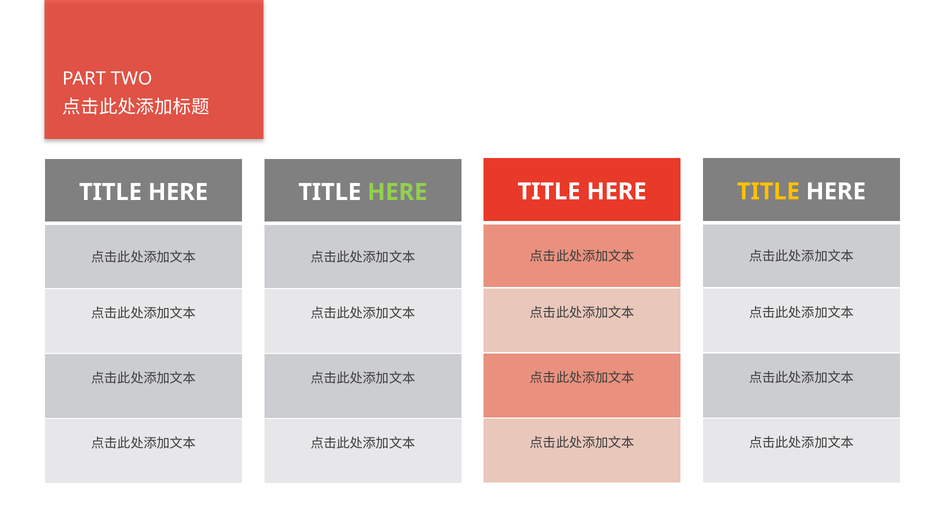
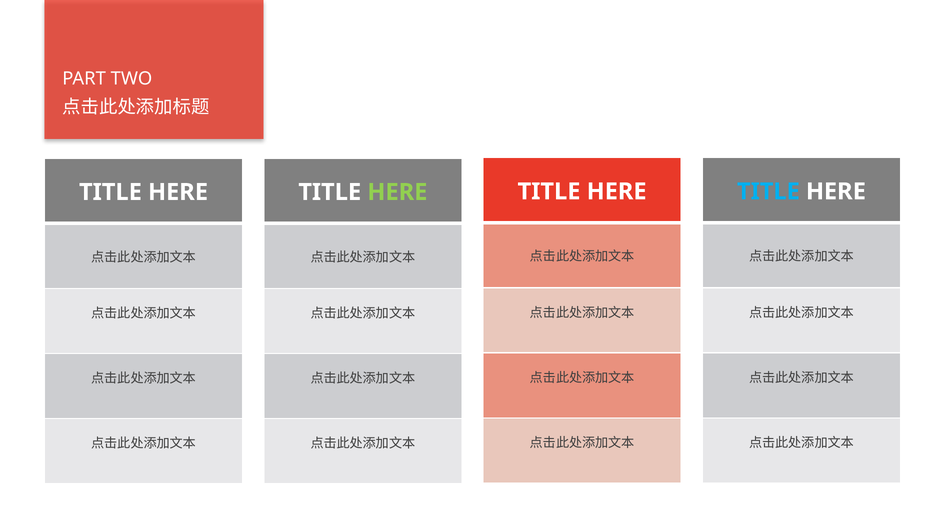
TITLE at (768, 191) colour: yellow -> light blue
